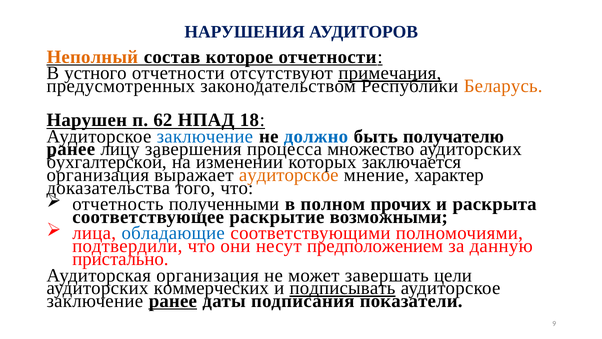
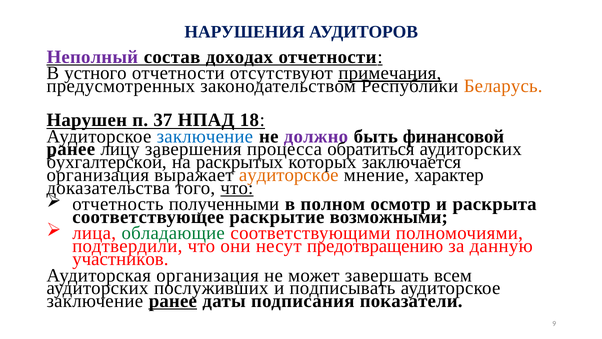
Неполный colour: orange -> purple
которое: которое -> доходах
62: 62 -> 37
должно colour: blue -> purple
получателю: получателю -> финансовой
множество: множество -> обратиться
изменении: изменении -> раскрытых
что at (237, 188) underline: none -> present
прочих: прочих -> осмотр
обладающие colour: blue -> green
предположением: предположением -> предотвращению
пристально: пристально -> участников
цели: цели -> всем
коммерческих: коммерческих -> послуживших
подписывать underline: present -> none
